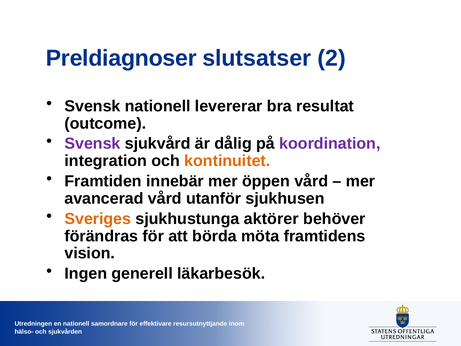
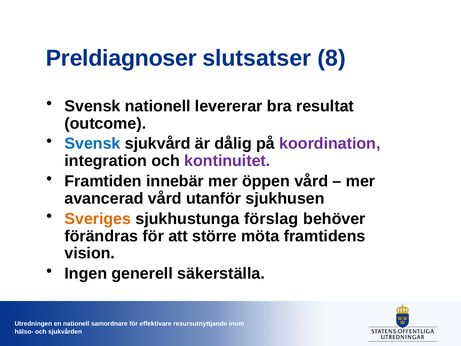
2: 2 -> 8
Svensk at (93, 144) colour: purple -> blue
kontinuitet colour: orange -> purple
aktörer: aktörer -> förslag
börda: börda -> större
läkarbesök: läkarbesök -> säkerställa
